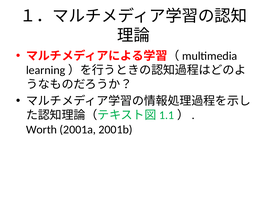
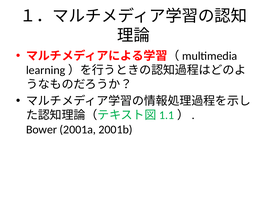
Worth: Worth -> Bower
